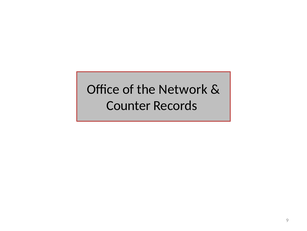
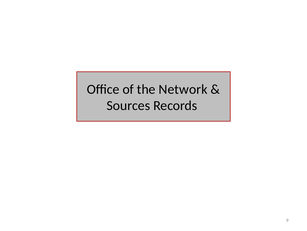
Counter: Counter -> Sources
